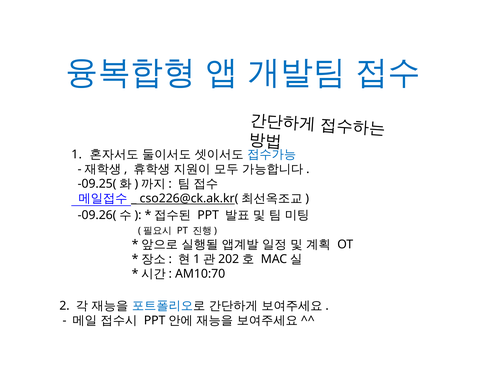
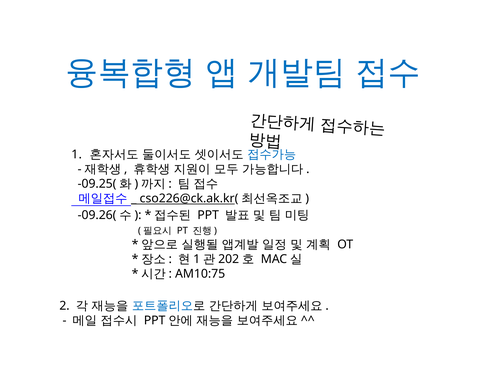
AM10:70: AM10:70 -> AM10:75
